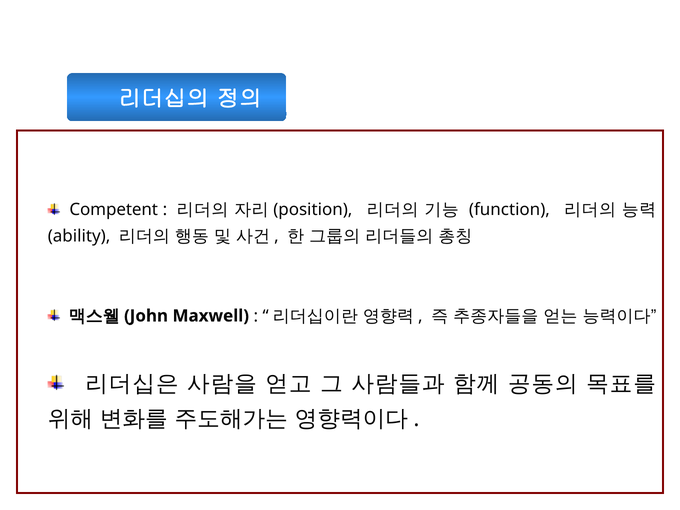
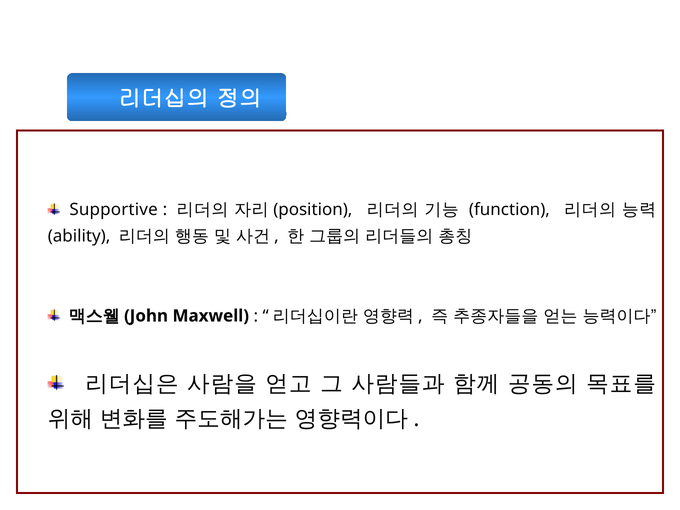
Competent: Competent -> Supportive
